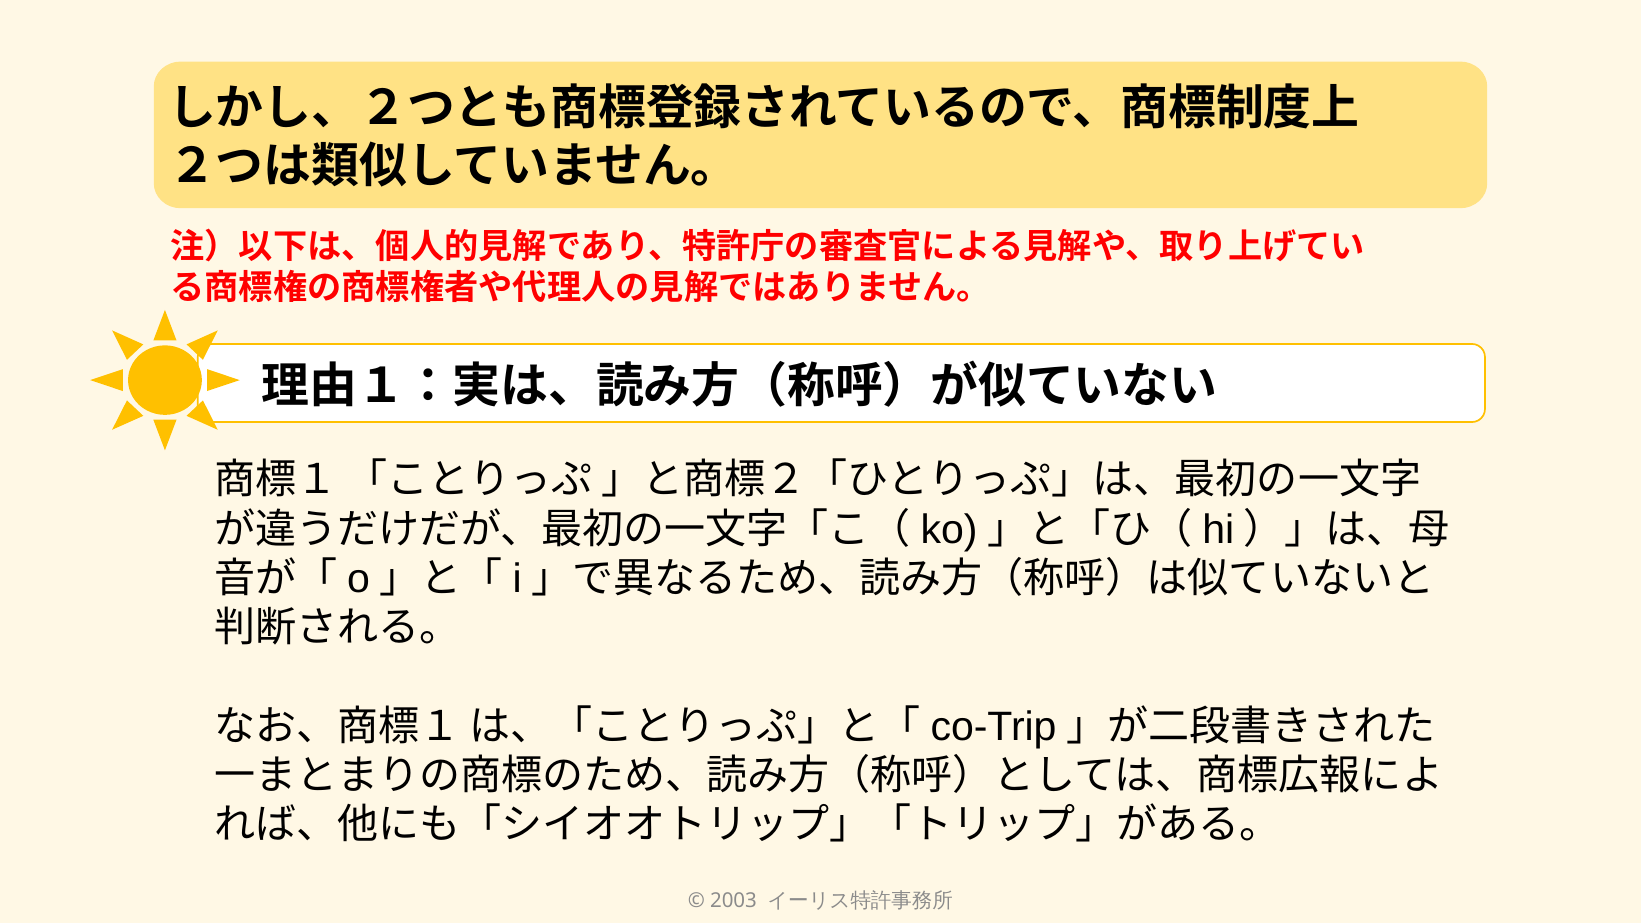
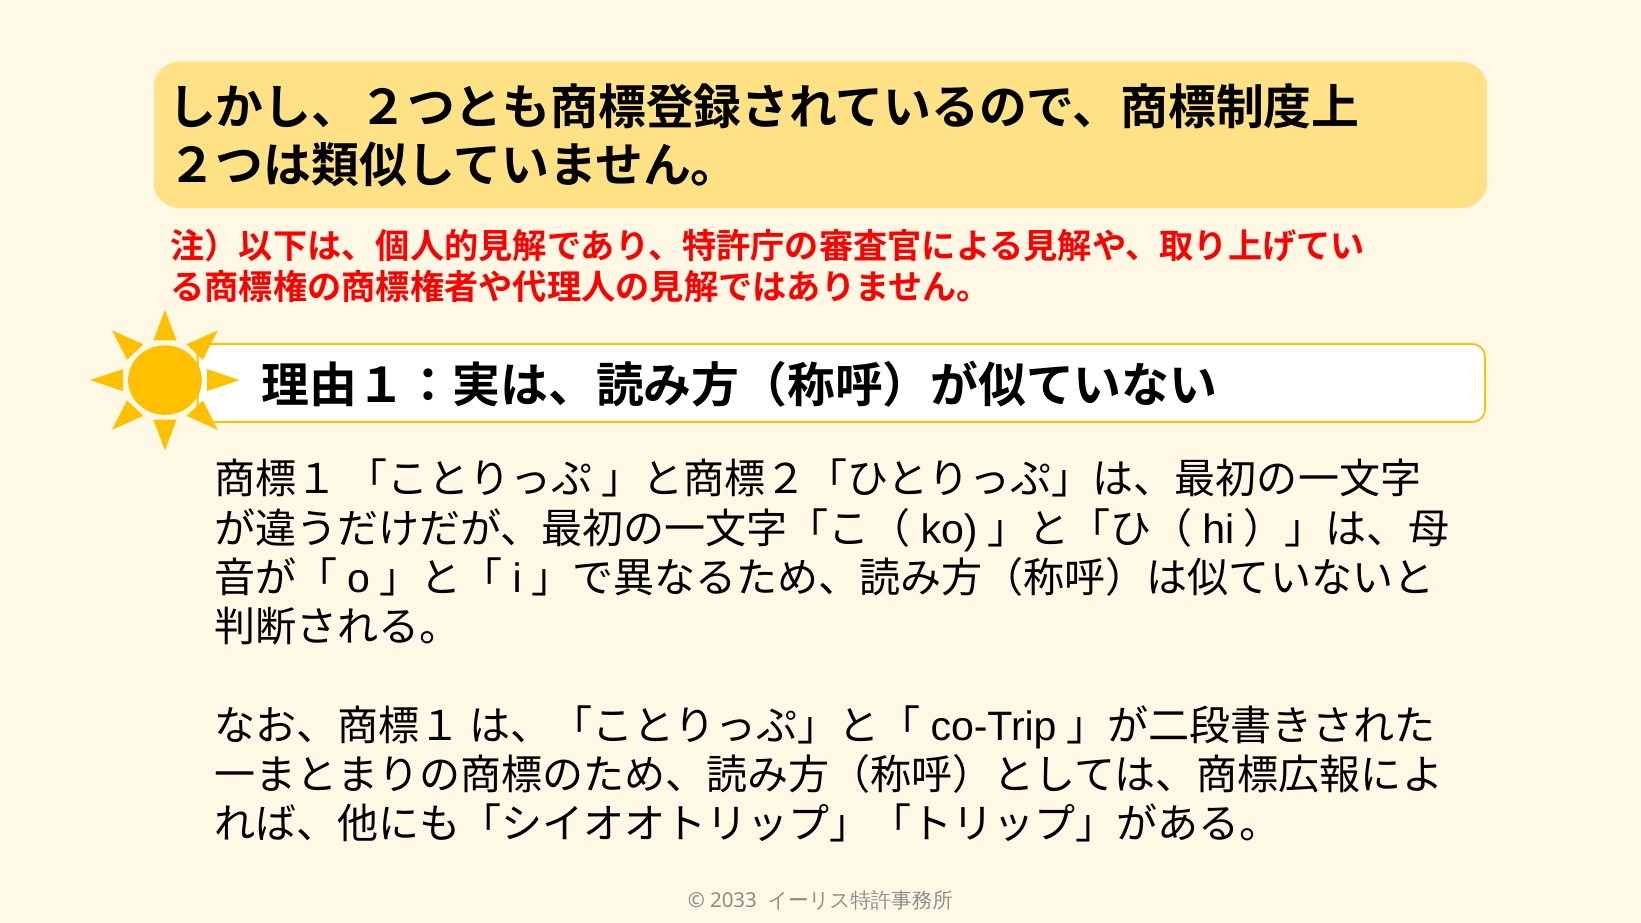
2003: 2003 -> 2033
